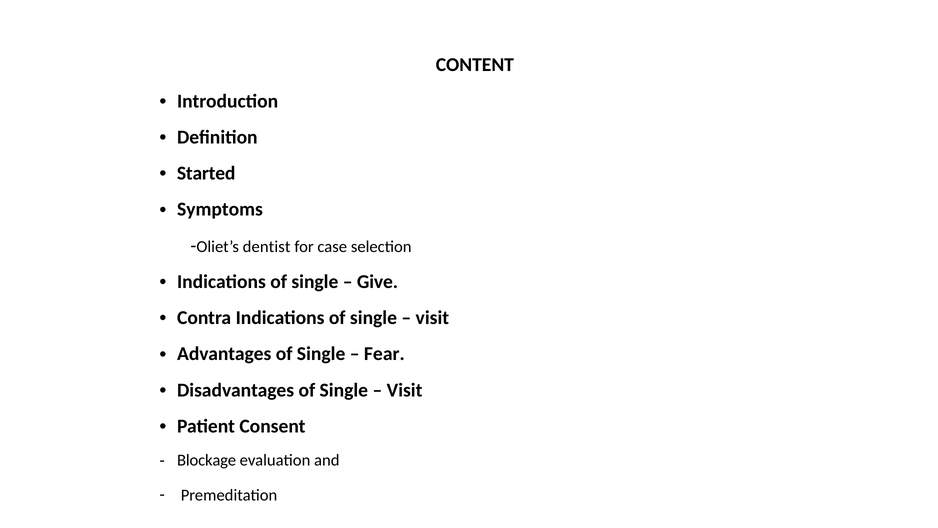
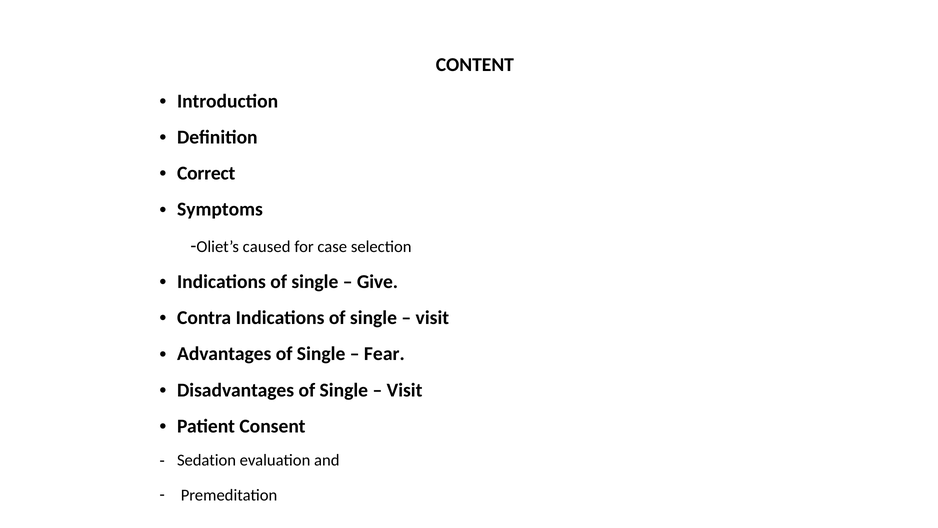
Started: Started -> Correct
dentist: dentist -> caused
Blockage: Blockage -> Sedation
